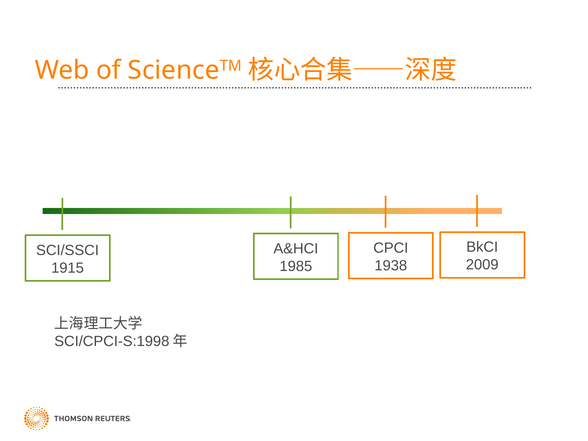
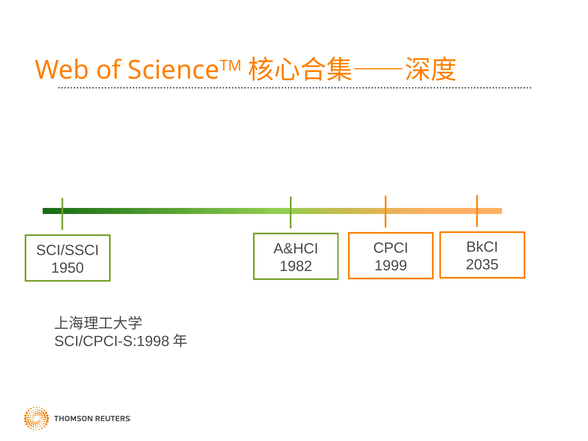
2009: 2009 -> 2035
1938: 1938 -> 1999
1985: 1985 -> 1982
1915: 1915 -> 1950
